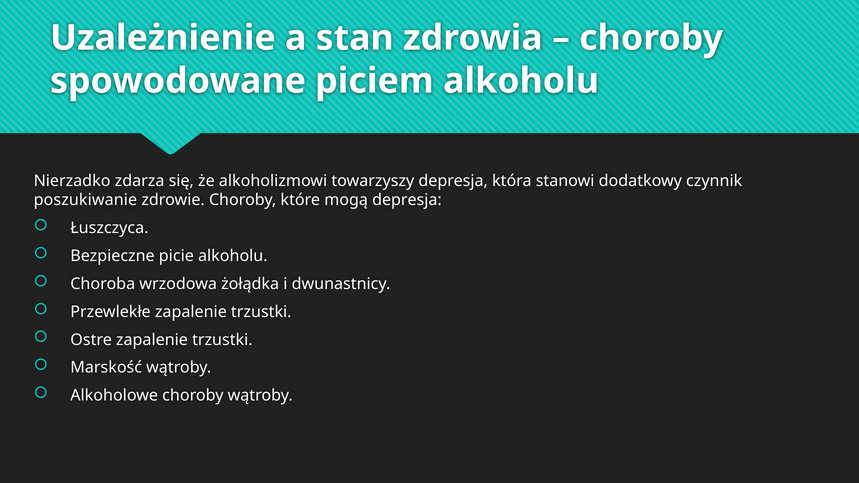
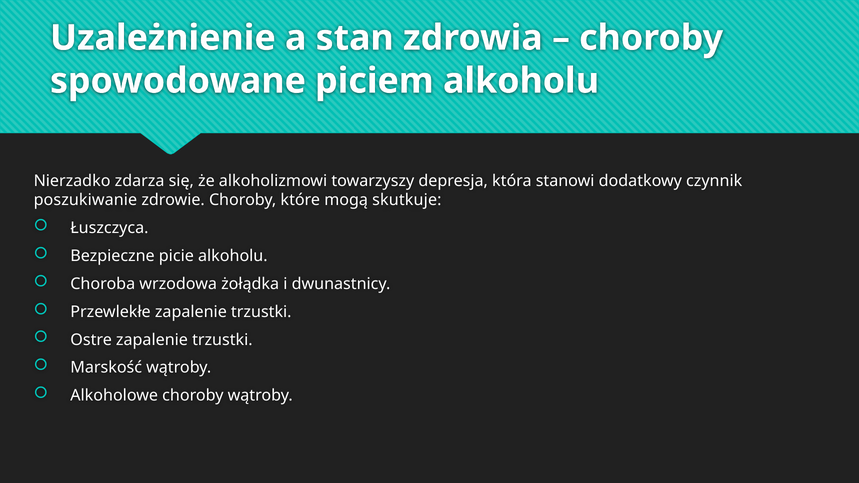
mogą depresja: depresja -> skutkuje
